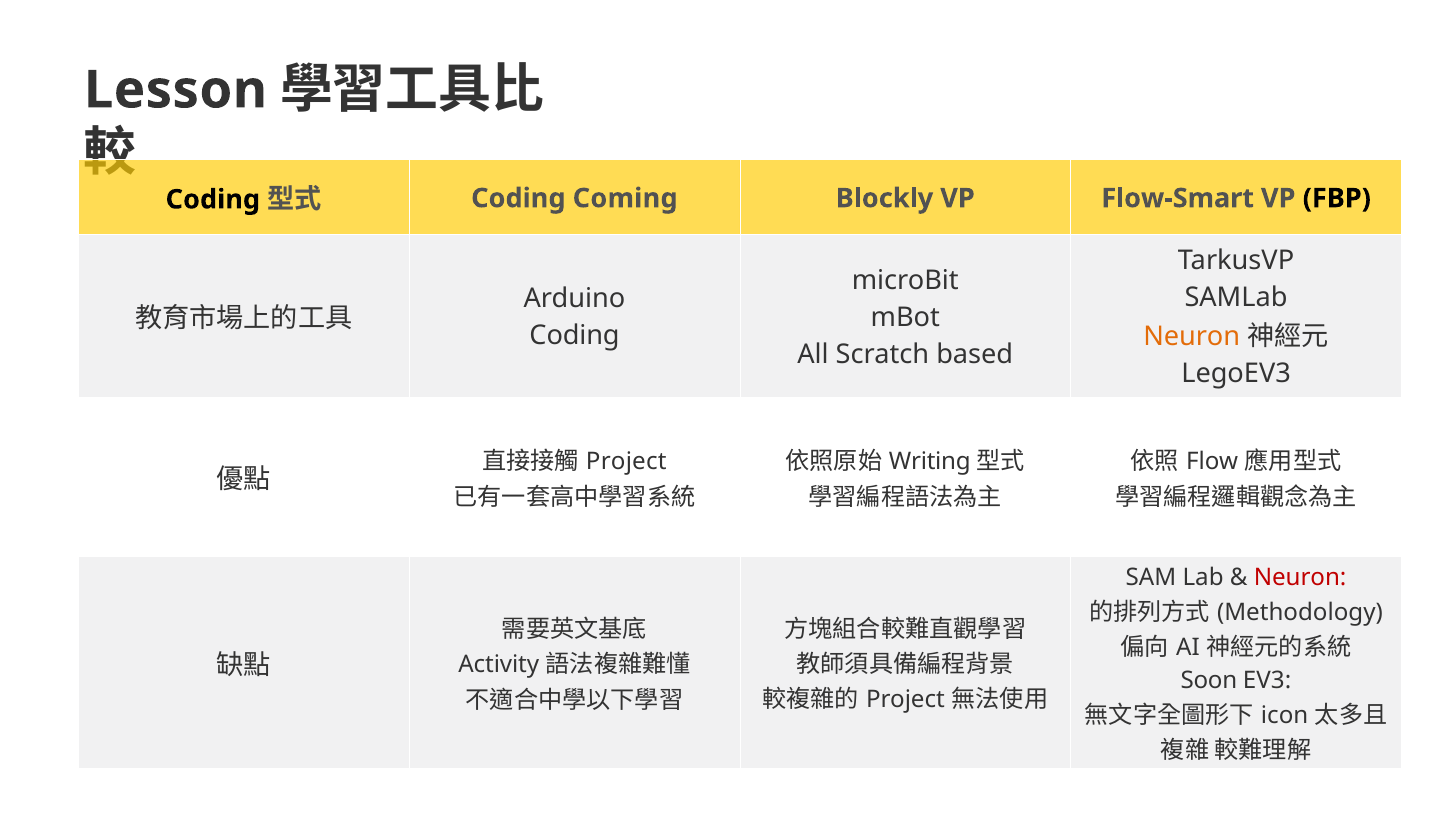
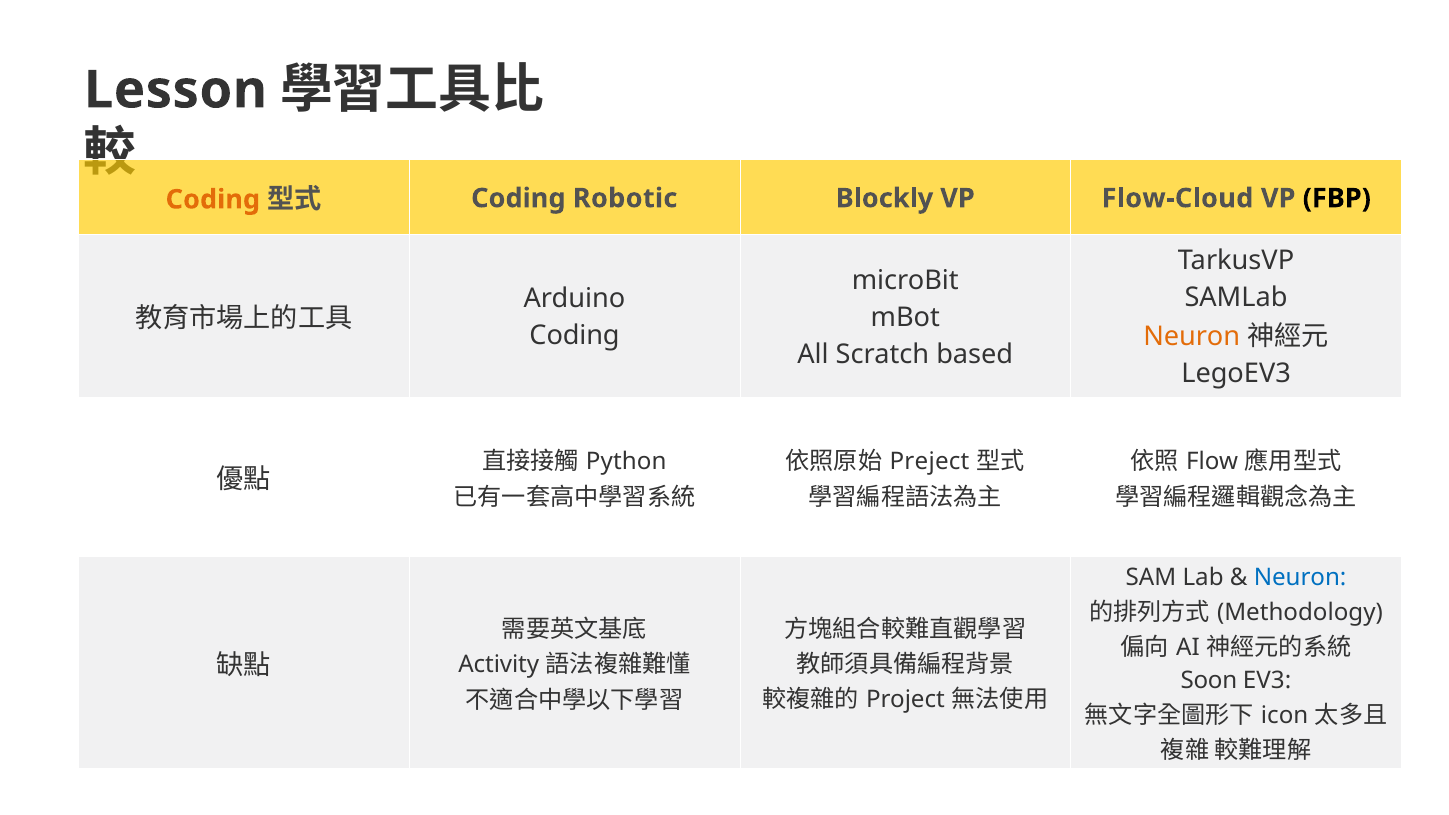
Coding at (213, 200) colour: black -> orange
Coming: Coming -> Robotic
Flow-Smart: Flow-Smart -> Flow-Cloud
Project at (626, 462): Project -> Python
Writing: Writing -> Preject
Neuron at (1300, 577) colour: red -> blue
